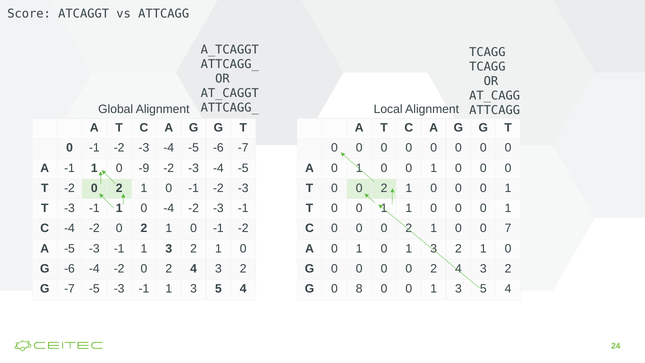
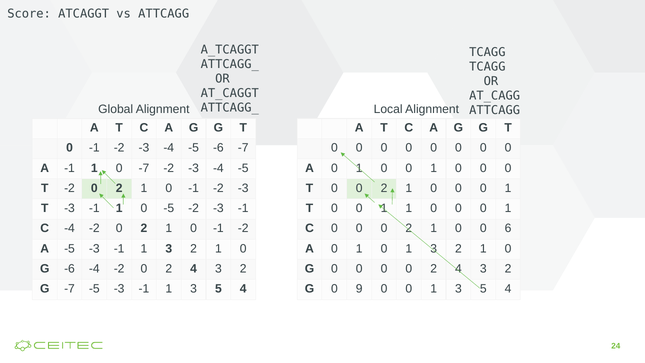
0 -9: -9 -> -7
0 -4: -4 -> -5
7: 7 -> 6
8: 8 -> 9
